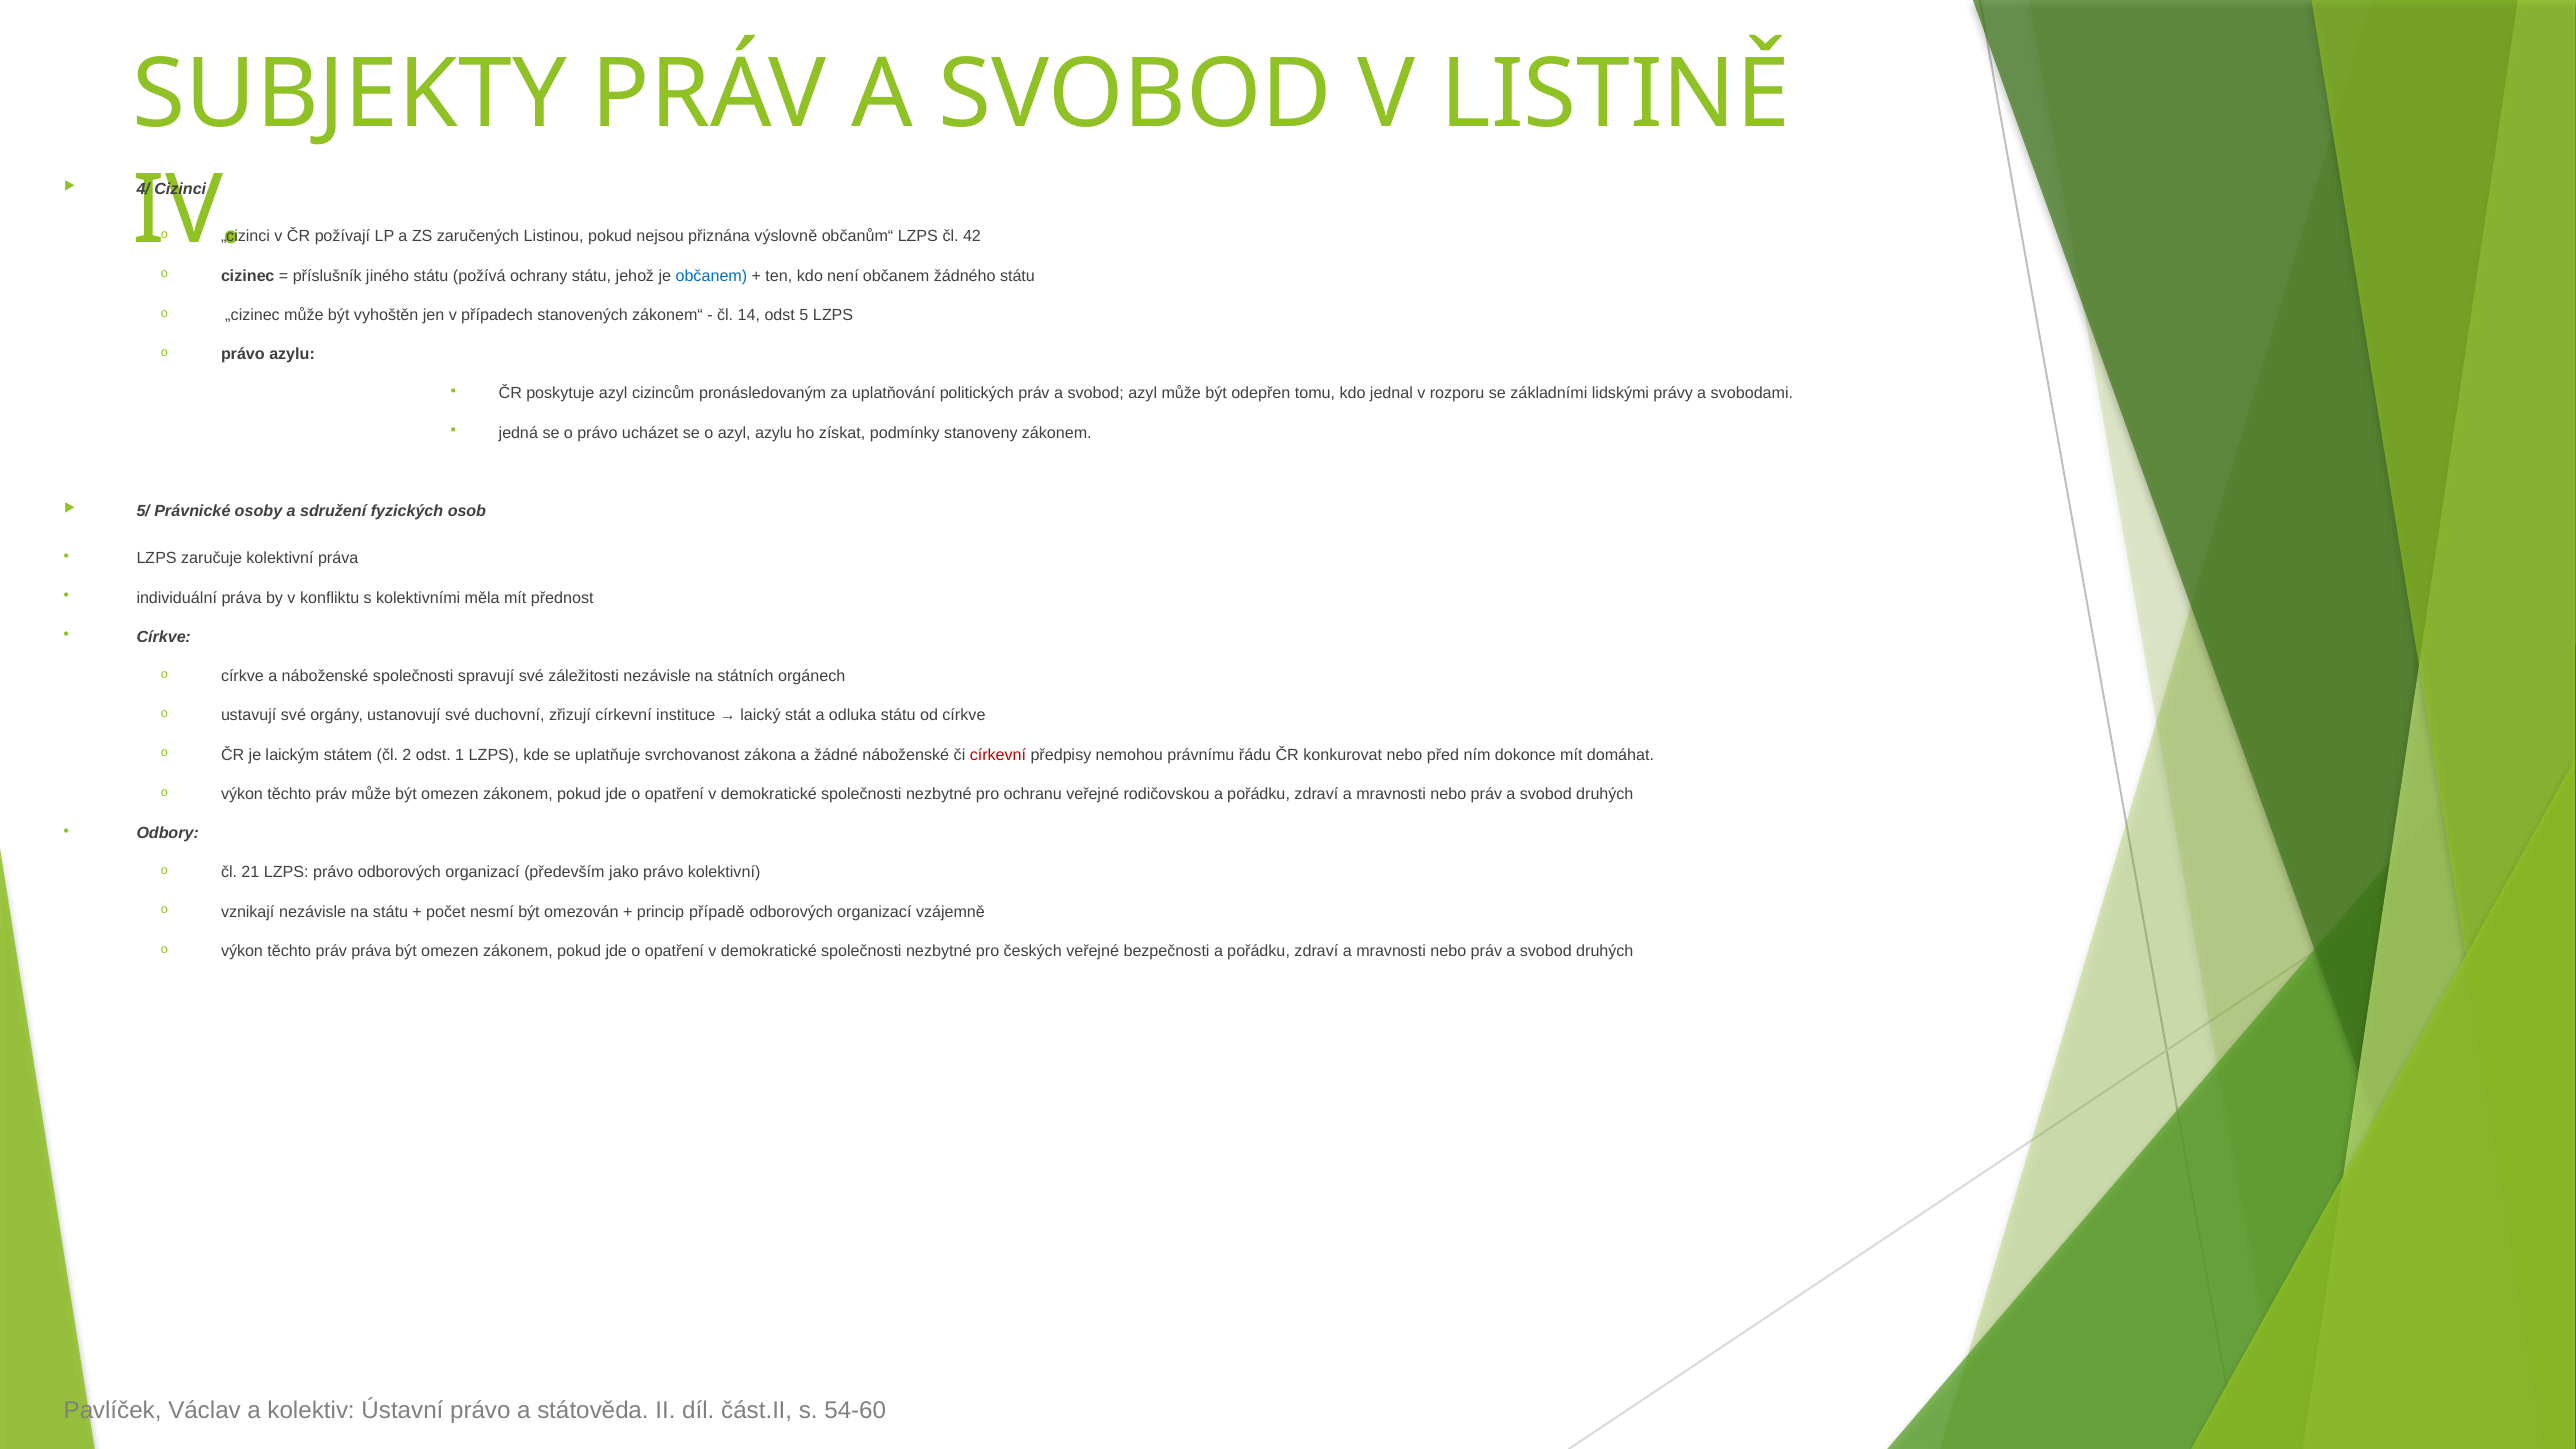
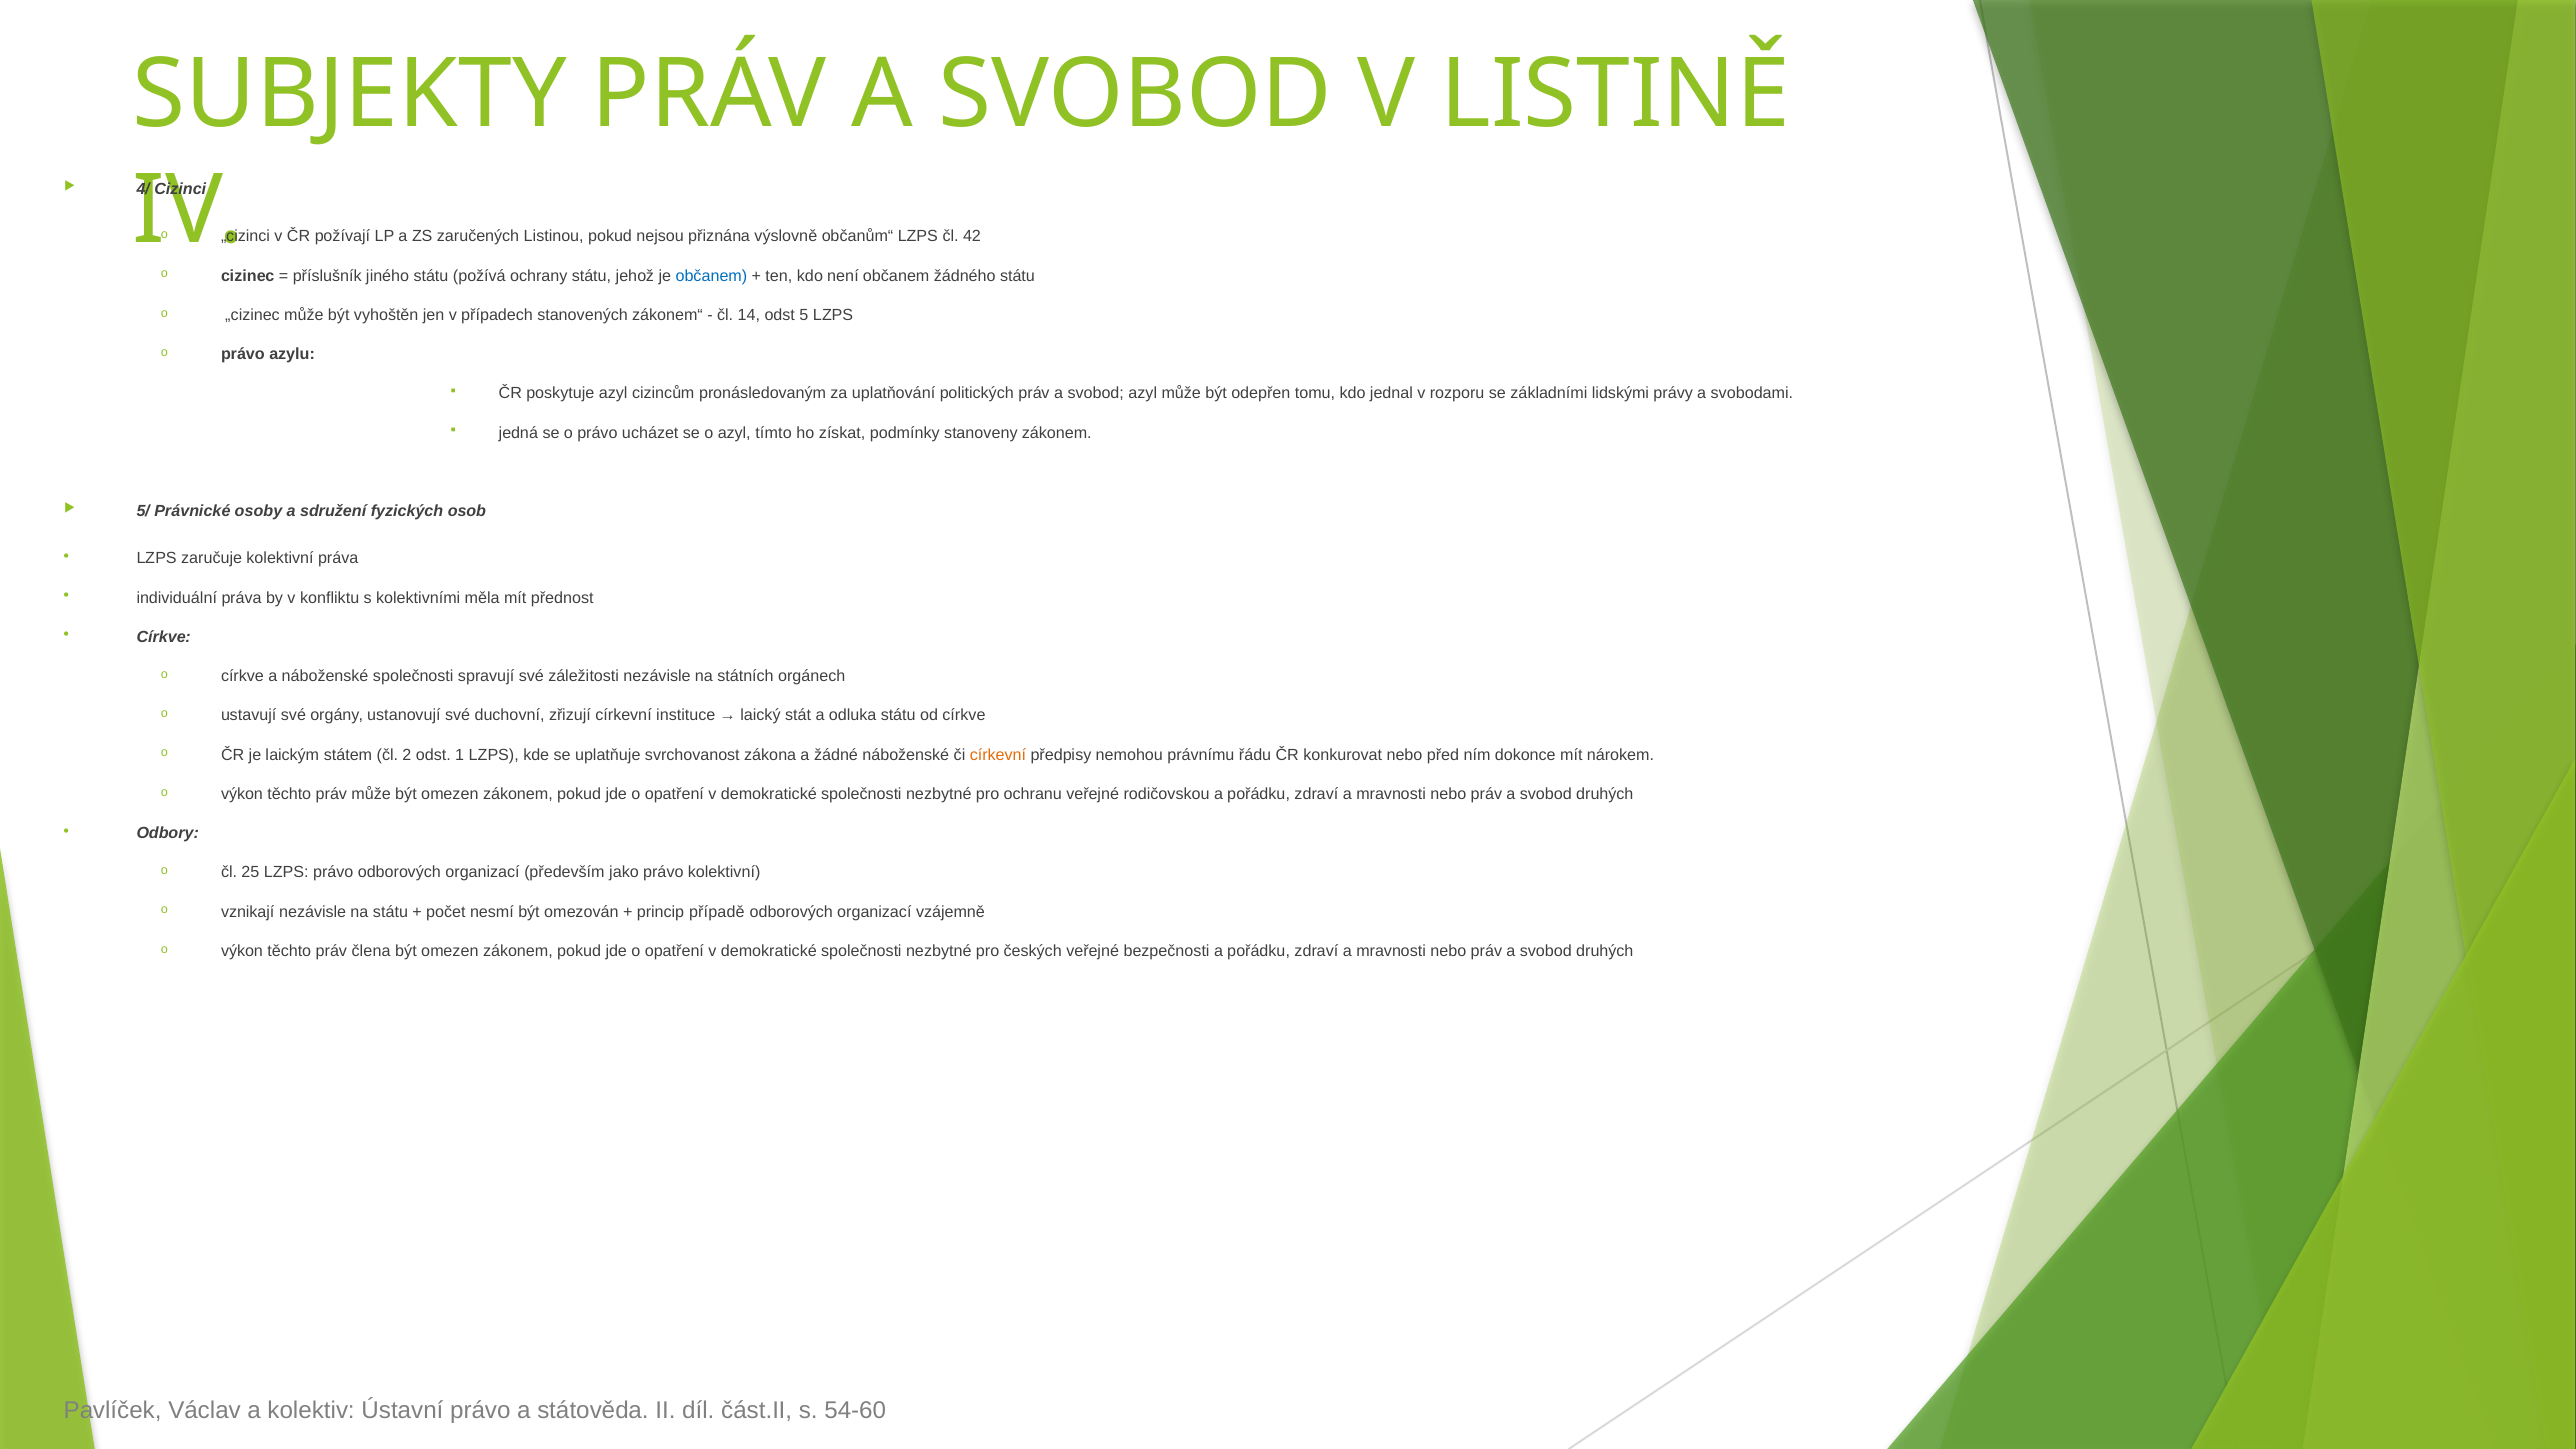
azyl azylu: azylu -> tímto
církevní at (998, 755) colour: red -> orange
domáhat: domáhat -> nárokem
21: 21 -> 25
práv práva: práva -> člena
